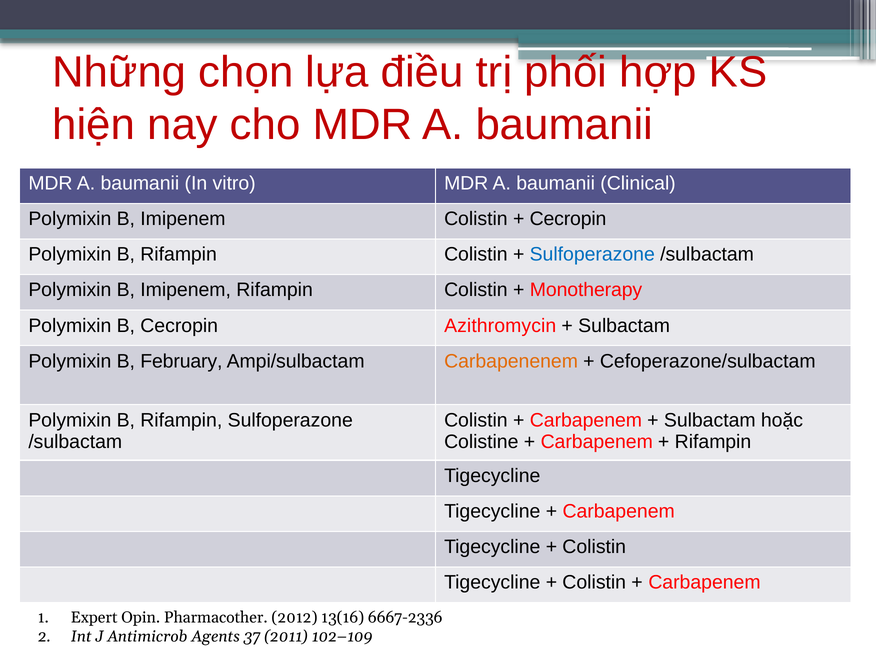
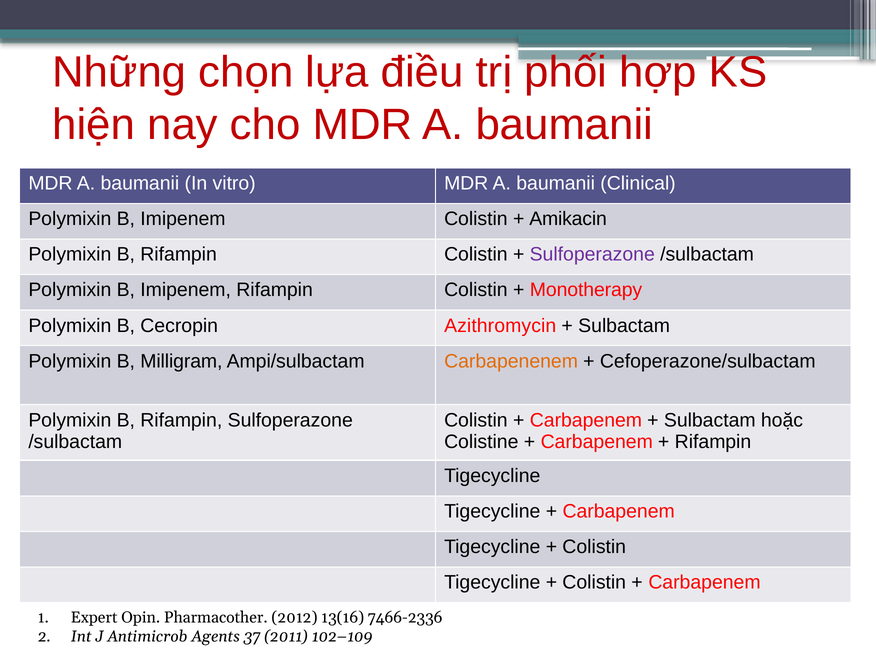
Cecropin at (568, 219): Cecropin -> Amikacin
Sulfoperazone at (592, 254) colour: blue -> purple
February: February -> Milligram
6667-2336: 6667-2336 -> 7466-2336
